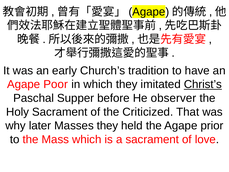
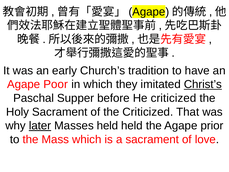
He observer: observer -> criticized
later underline: none -> present
Masses they: they -> held
